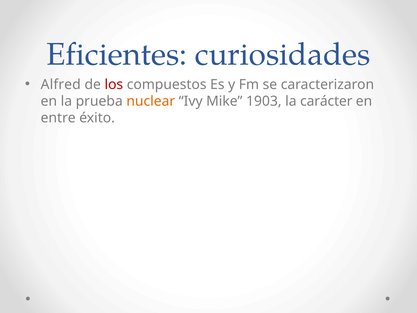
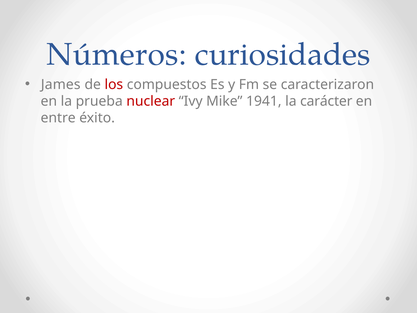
Eficientes: Eficientes -> Números
Alfred: Alfred -> James
nuclear colour: orange -> red
1903: 1903 -> 1941
